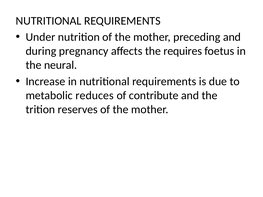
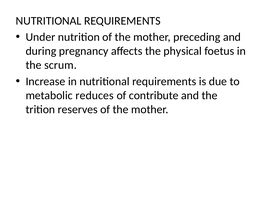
requires: requires -> physical
neural: neural -> scrum
